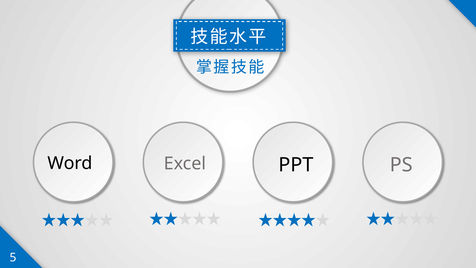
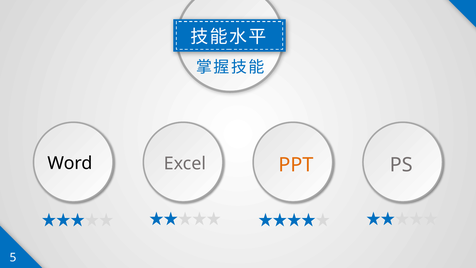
PPT colour: black -> orange
